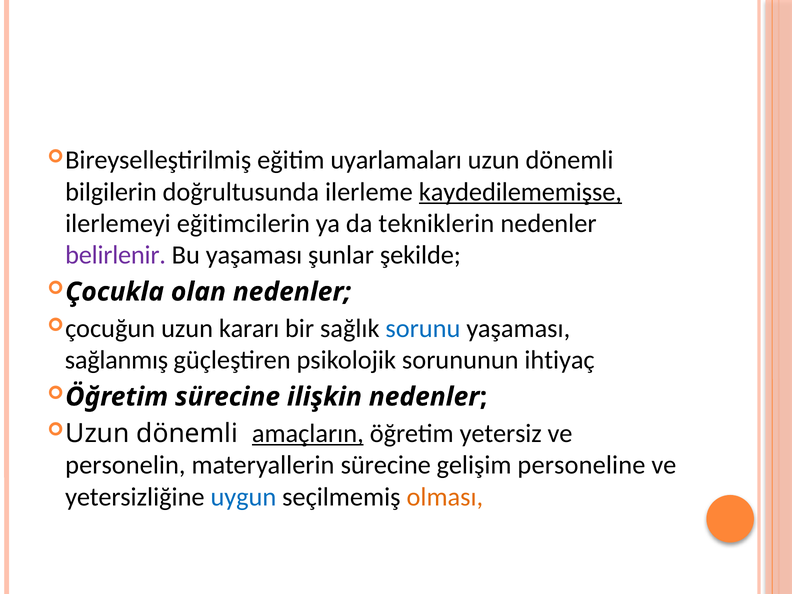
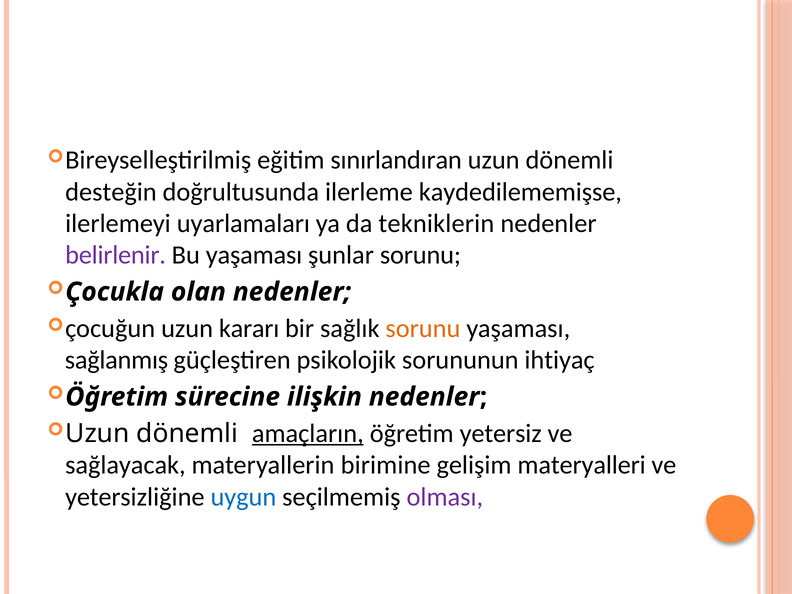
uyarlamaları: uyarlamaları -> sınırlandıran
bilgilerin: bilgilerin -> desteğin
kaydedilememişse underline: present -> none
eğitimcilerin: eğitimcilerin -> uyarlamaları
şunlar şekilde: şekilde -> sorunu
sorunu at (423, 329) colour: blue -> orange
personelin: personelin -> sağlayacak
materyallerin sürecine: sürecine -> birimine
personeline: personeline -> materyalleri
olması colour: orange -> purple
